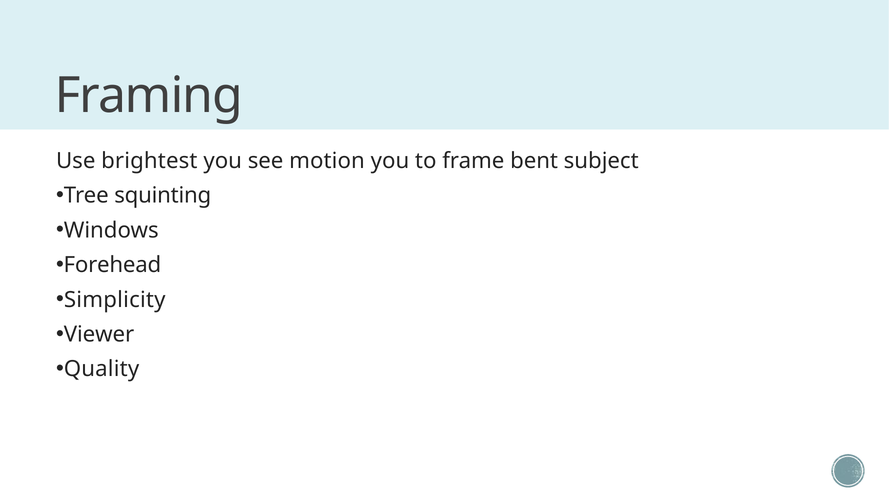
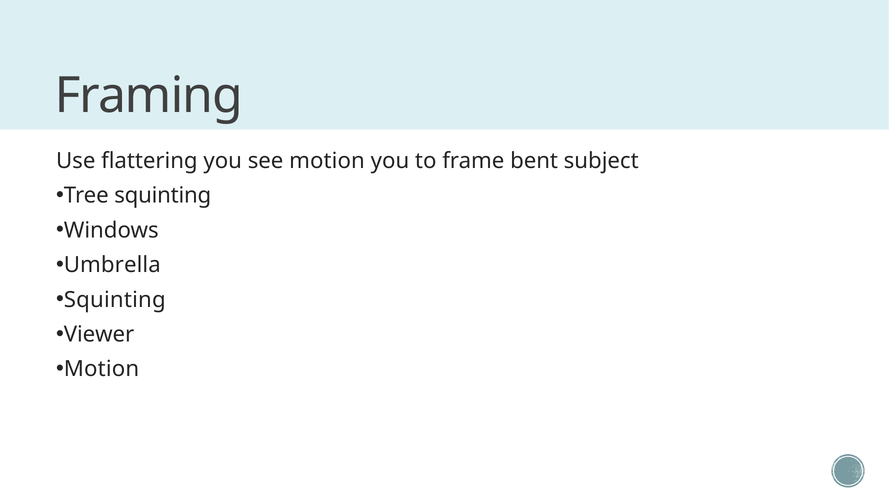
brightest: brightest -> flattering
Forehead: Forehead -> Umbrella
Simplicity at (115, 300): Simplicity -> Squinting
Quality at (102, 369): Quality -> Motion
